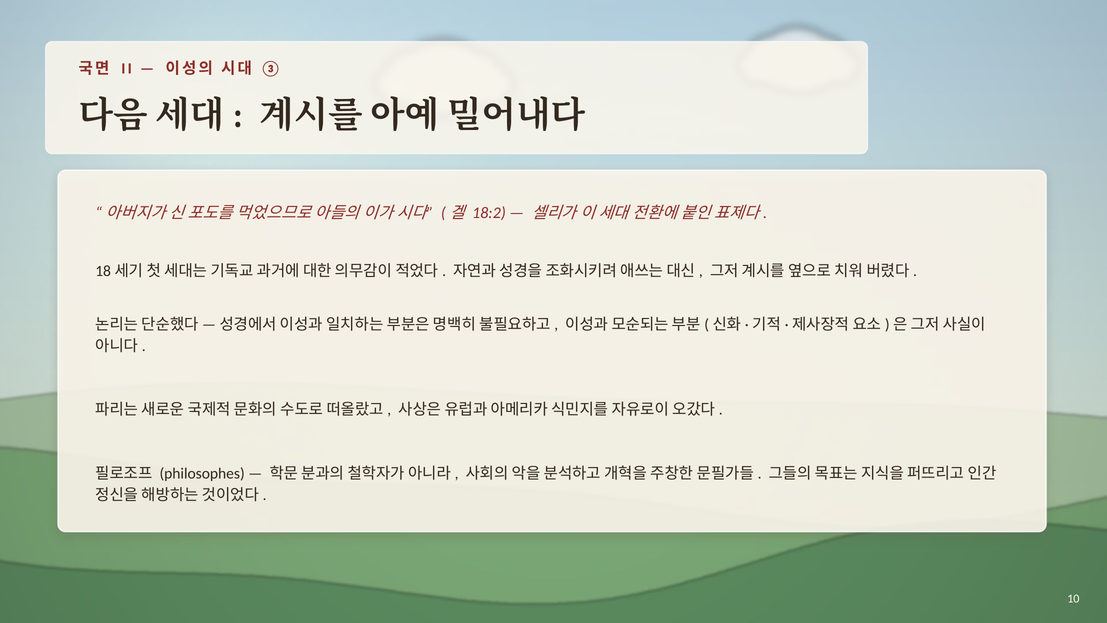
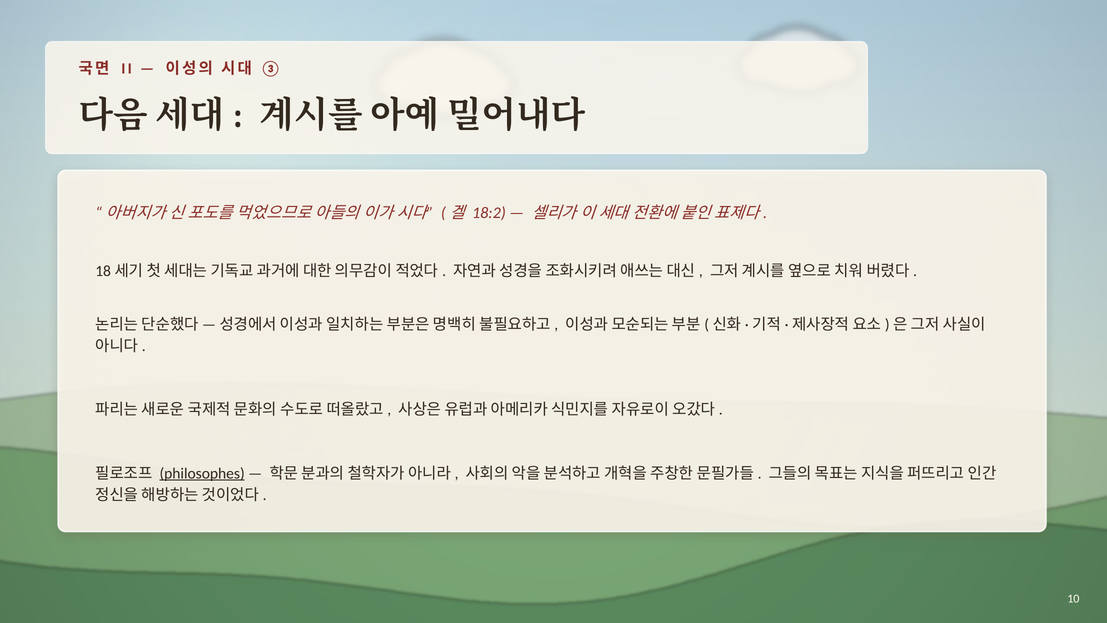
philosophes underline: none -> present
